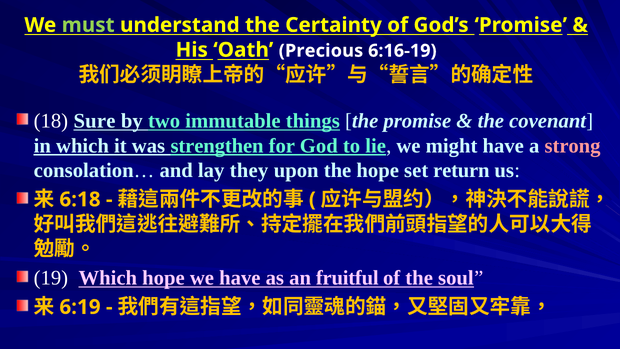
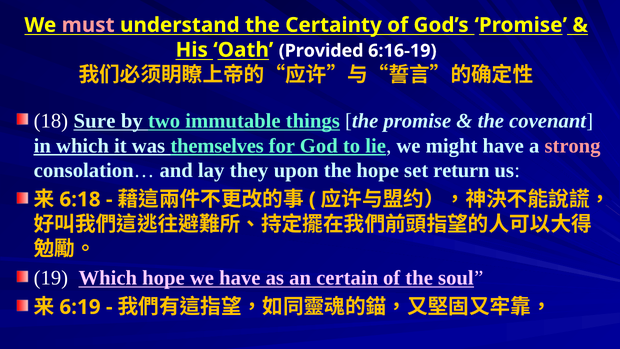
must colour: light green -> pink
Precious: Precious -> Provided
strengthen: strengthen -> themselves
fruitful: fruitful -> certain
